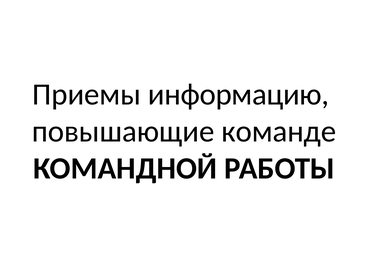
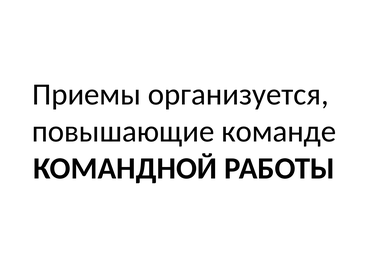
информацию: информацию -> организуется
